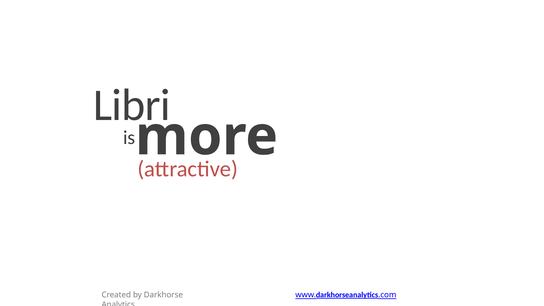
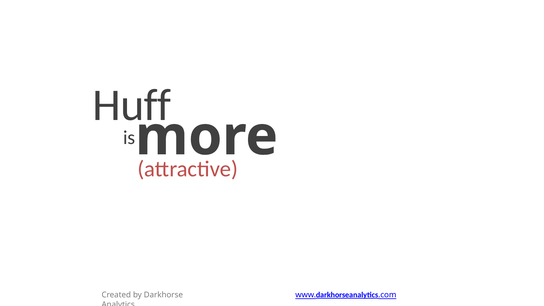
Libri: Libri -> Huff
